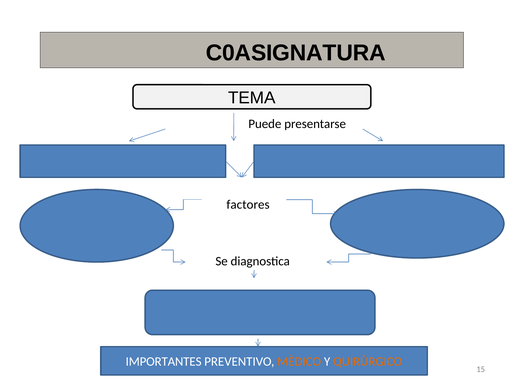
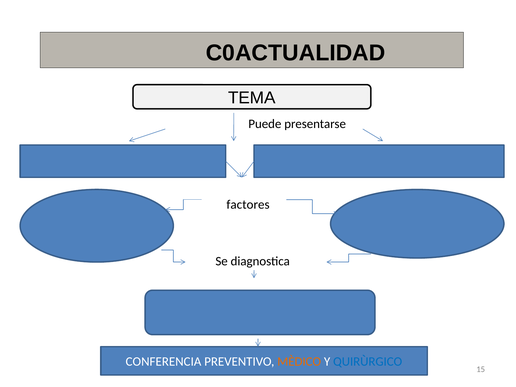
C0ASIGNATURA: C0ASIGNATURA -> C0ACTUALIDAD
IMPORTANTES: IMPORTANTES -> CONFERENCIA
QUIRÙRGICO colour: orange -> blue
